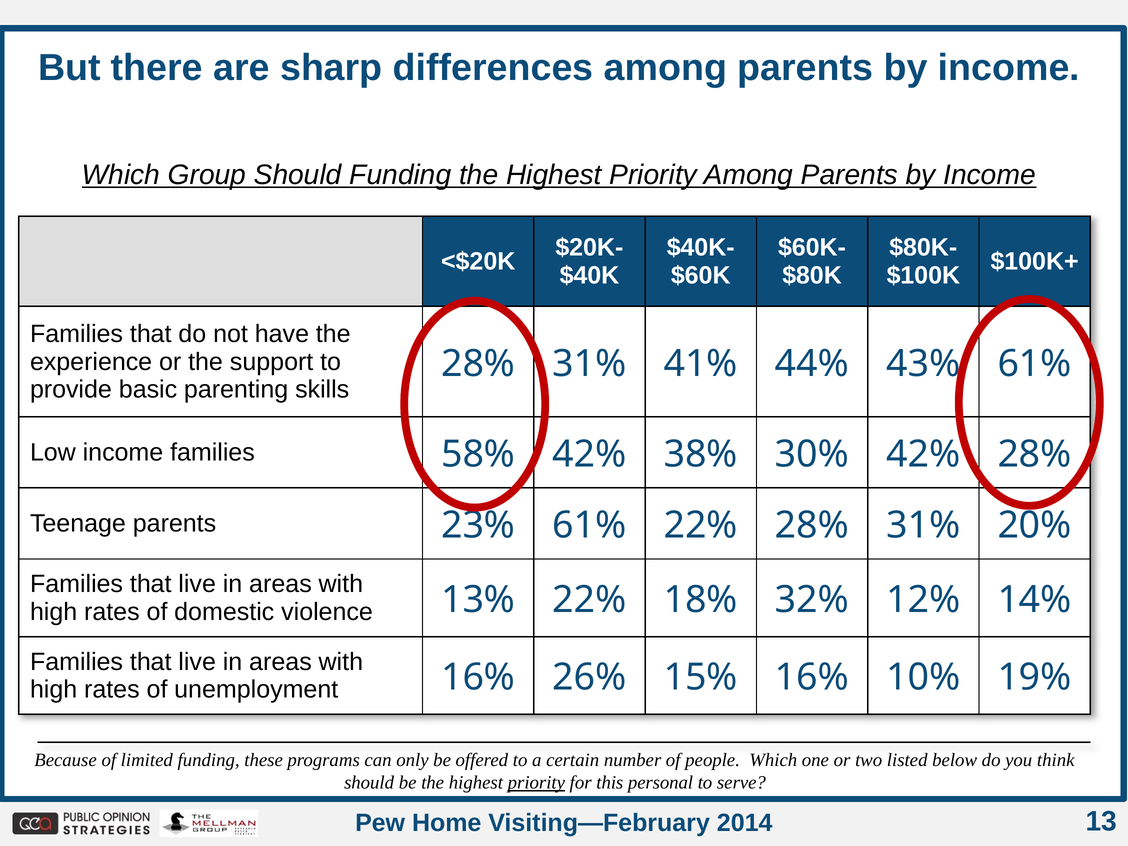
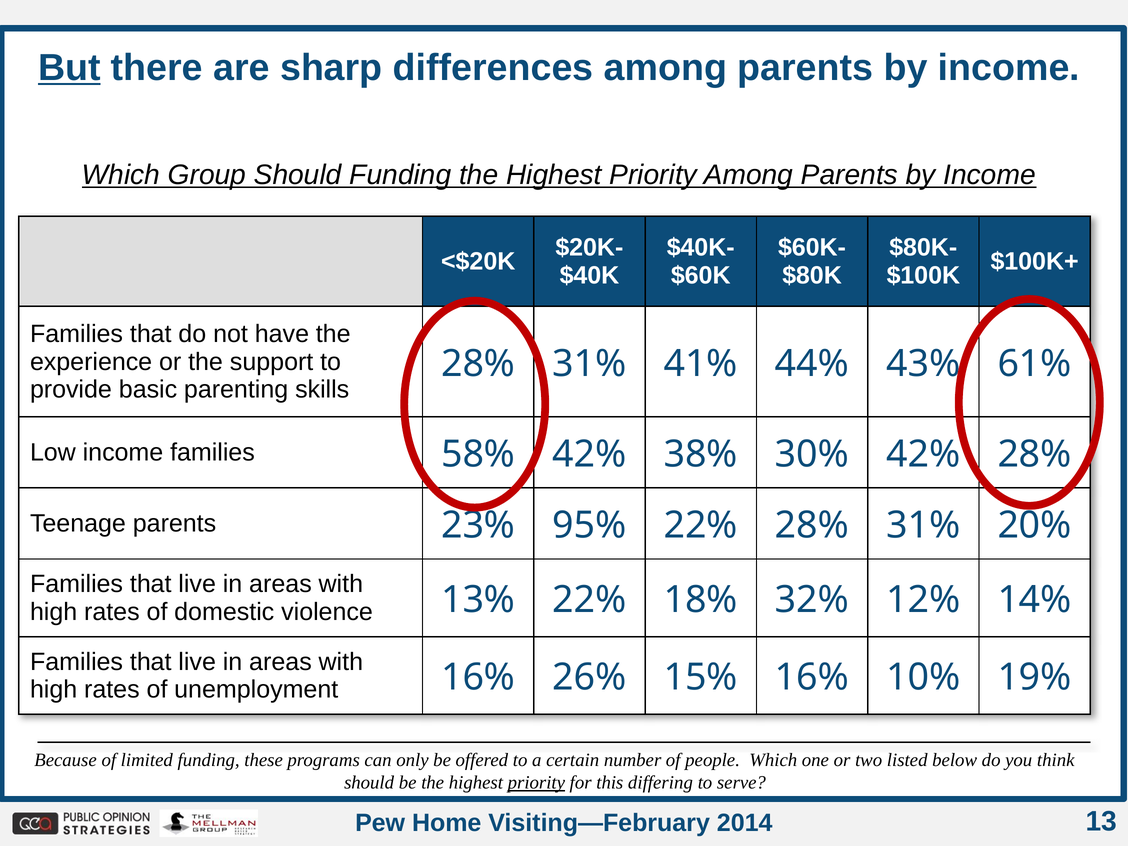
But underline: none -> present
23% 61%: 61% -> 95%
personal: personal -> differing
